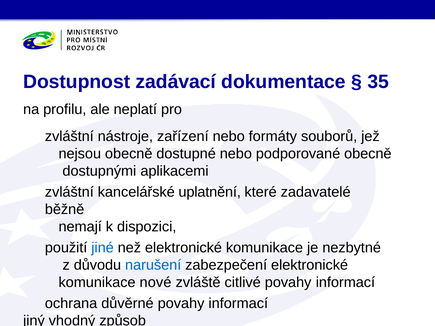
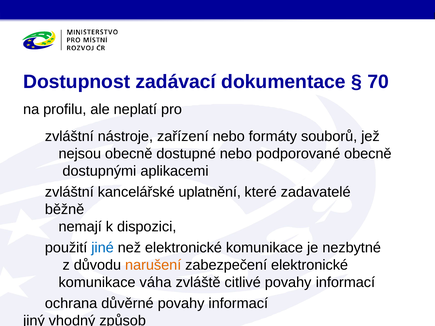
35: 35 -> 70
narušení colour: blue -> orange
nové: nové -> váha
